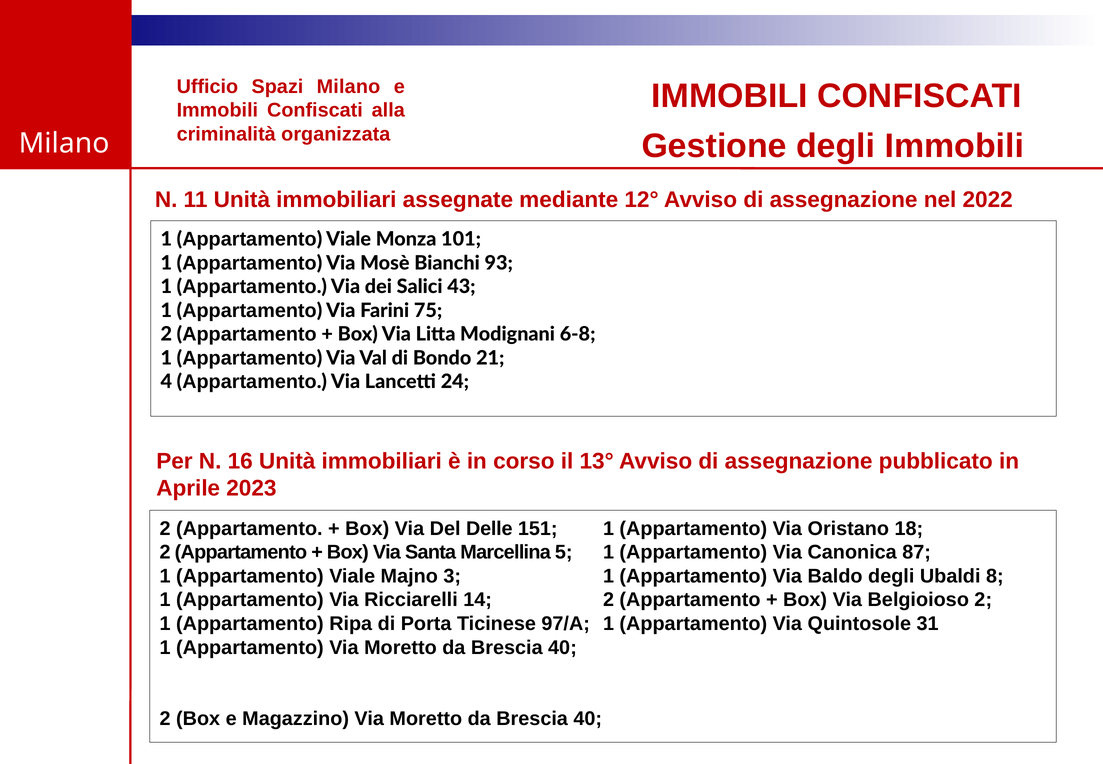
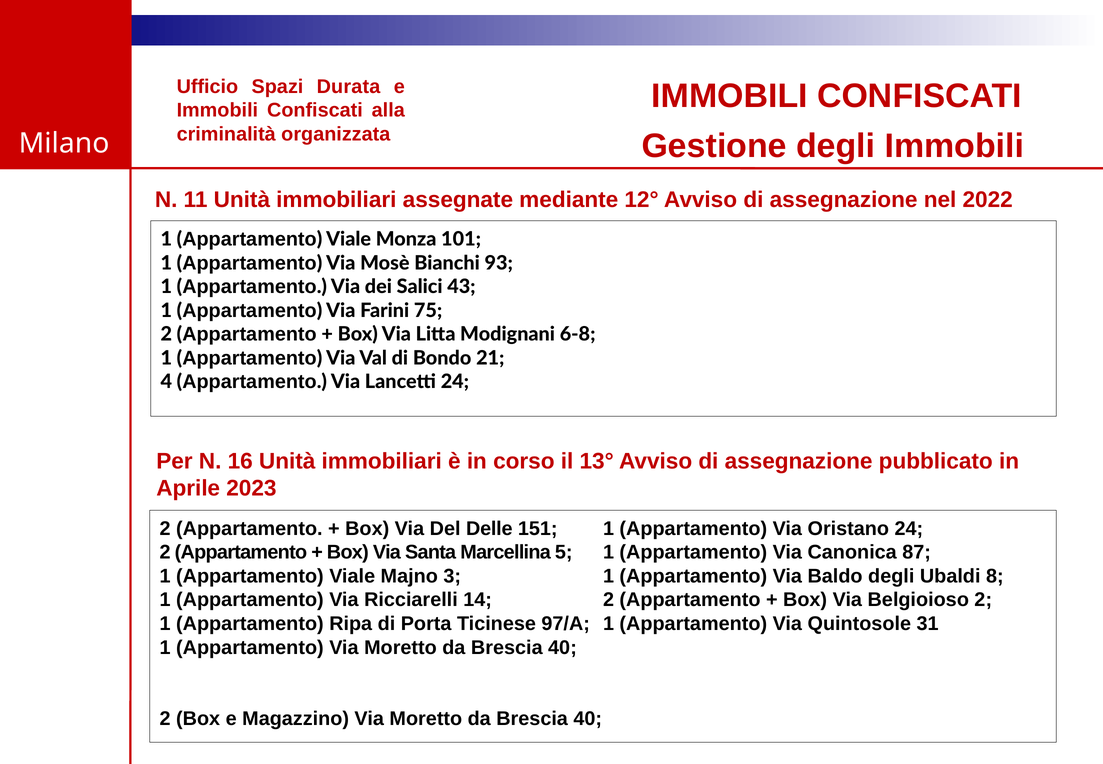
Spazi Milano: Milano -> Durata
Oristano 18: 18 -> 24
